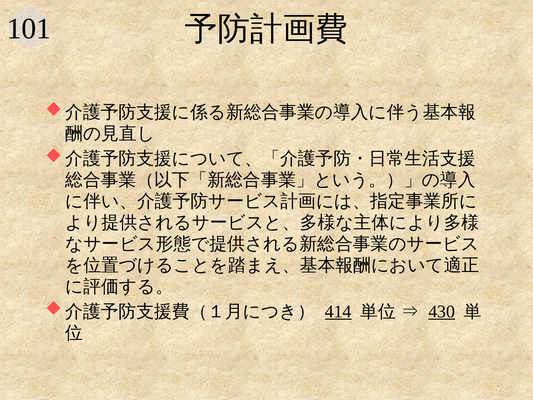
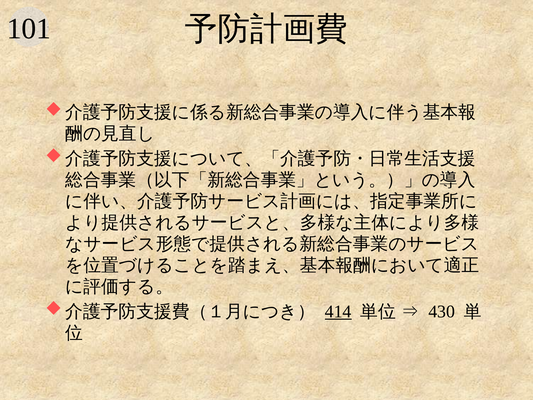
430 underline: present -> none
